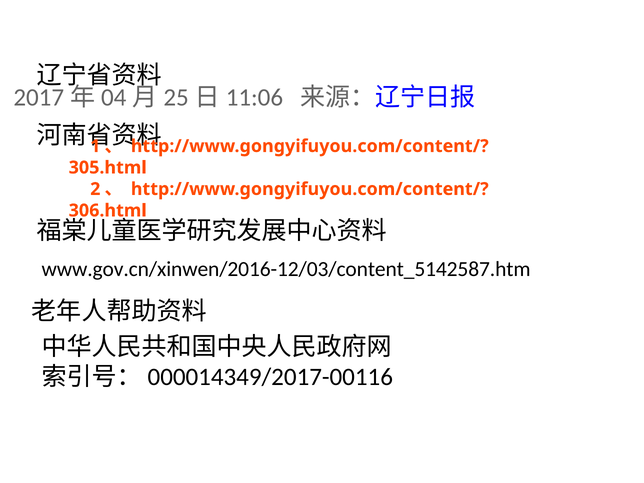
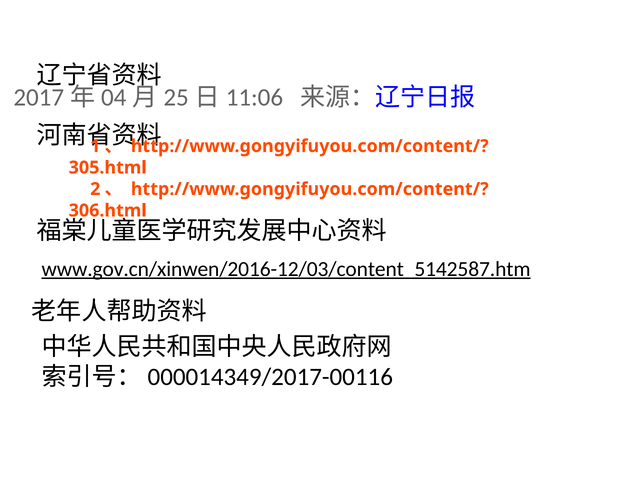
www.gov.cn/xinwen/2016-12/03/content_5142587.htm underline: none -> present
